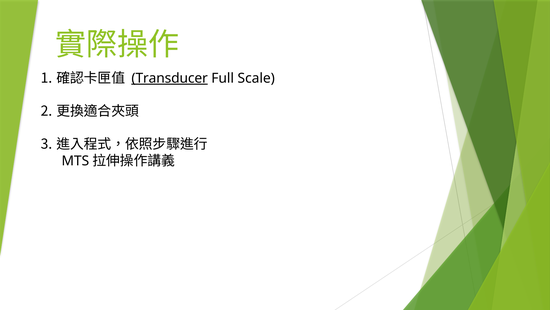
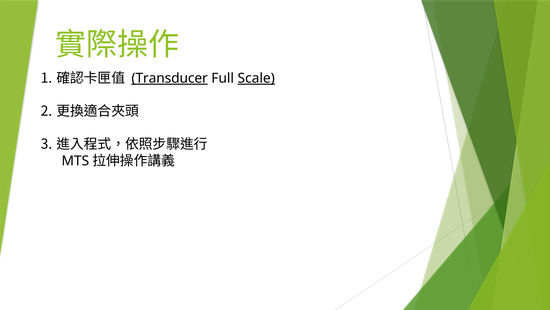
Scale underline: none -> present
